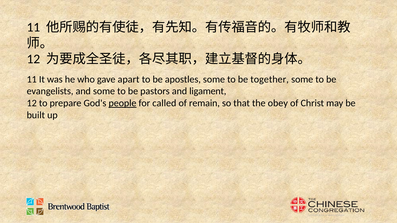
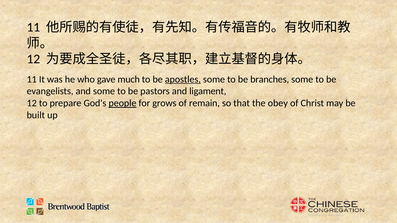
apart: apart -> much
apostles underline: none -> present
together: together -> branches
called: called -> grows
